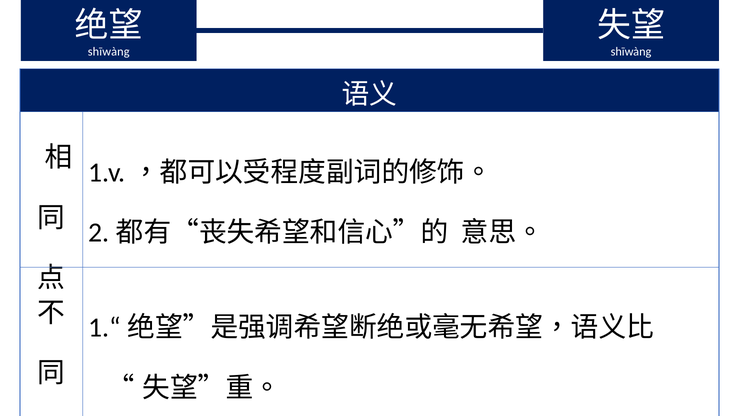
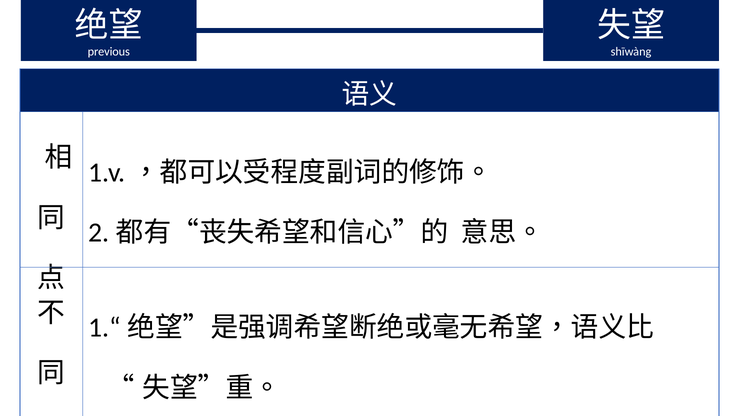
shīwàng at (109, 52): shīwàng -> previous
